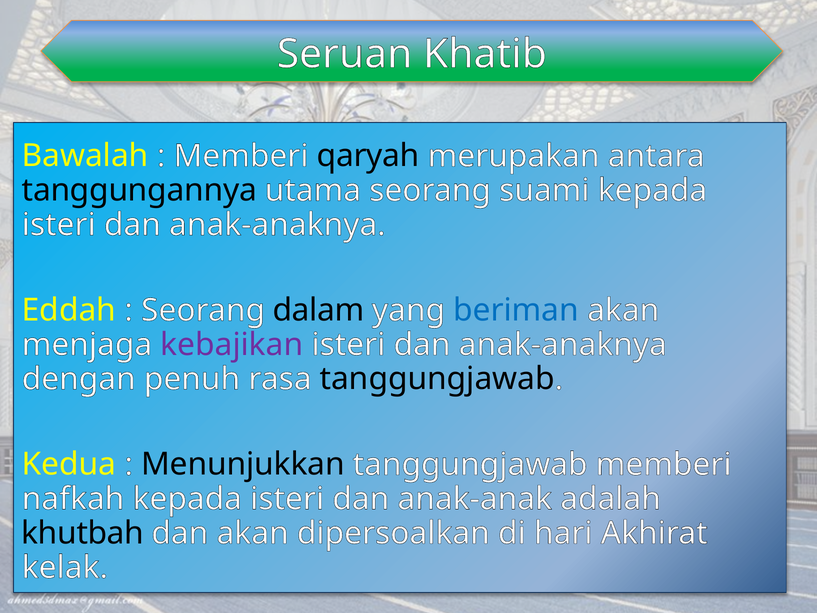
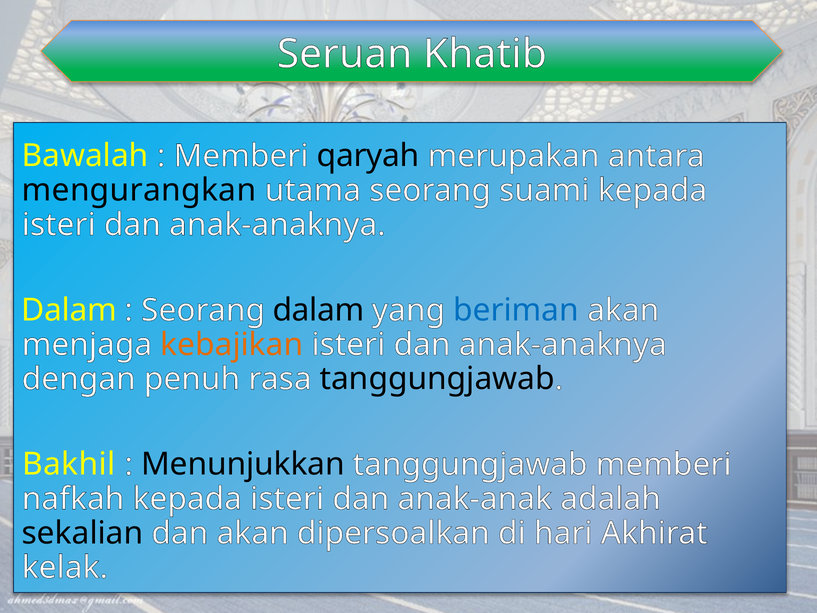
tanggungannya: tanggungannya -> mengurangkan
Eddah at (69, 310): Eddah -> Dalam
kebajikan colour: purple -> orange
Kedua: Kedua -> Bakhil
khutbah: khutbah -> sekalian
